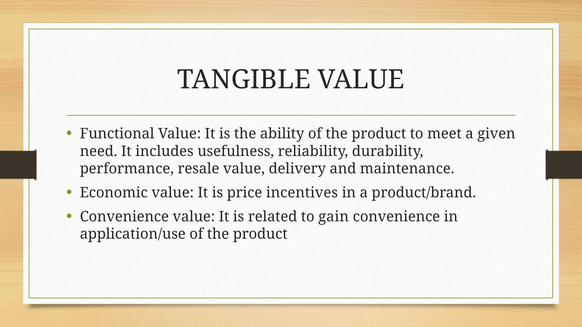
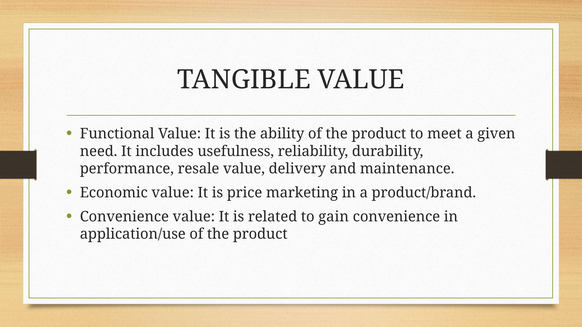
incentives: incentives -> marketing
